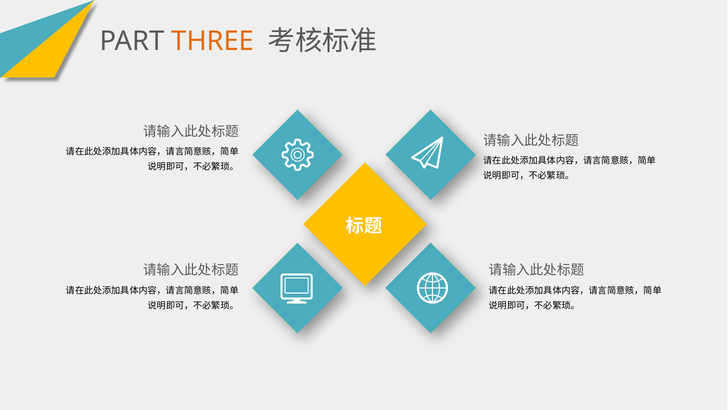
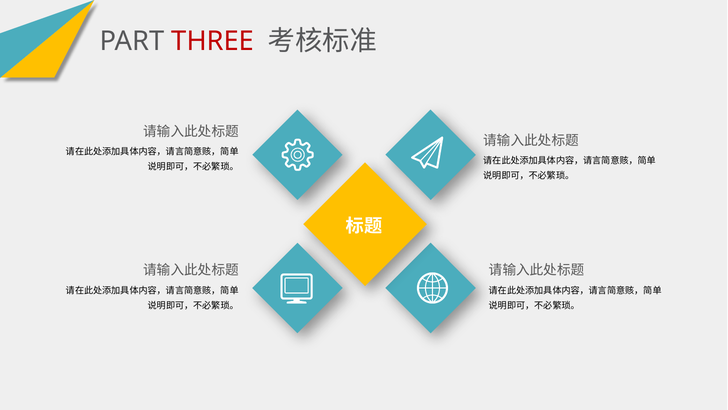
THREE colour: orange -> red
